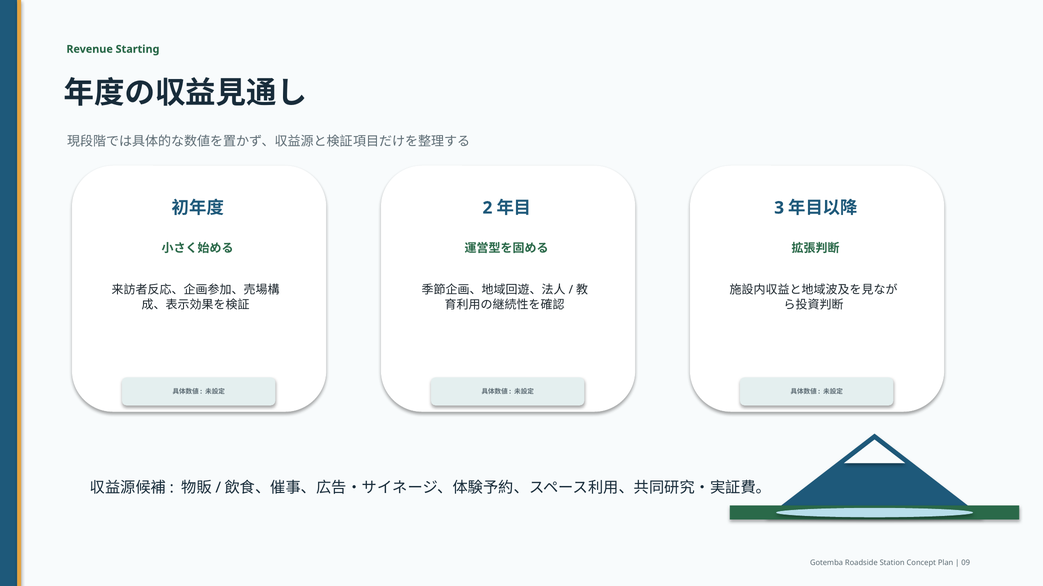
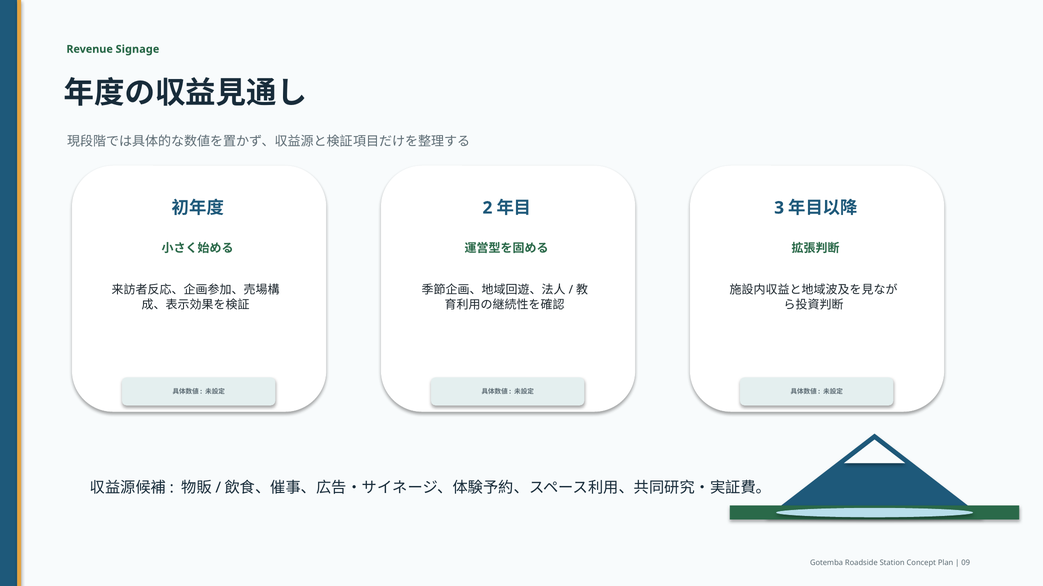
Starting: Starting -> Signage
